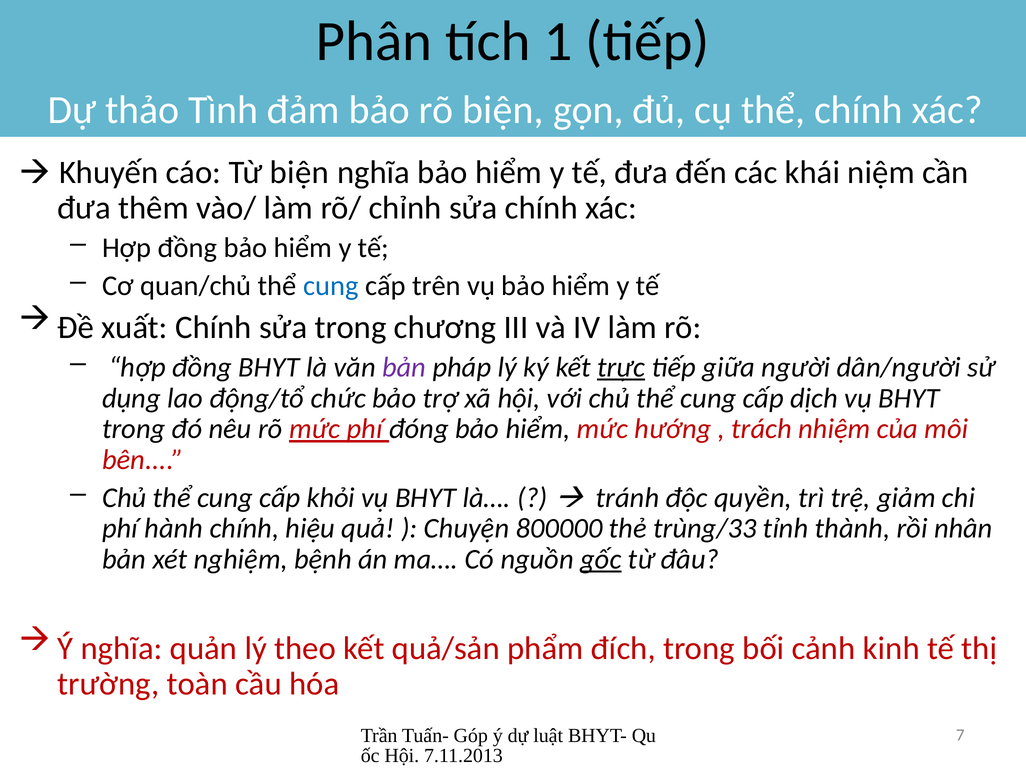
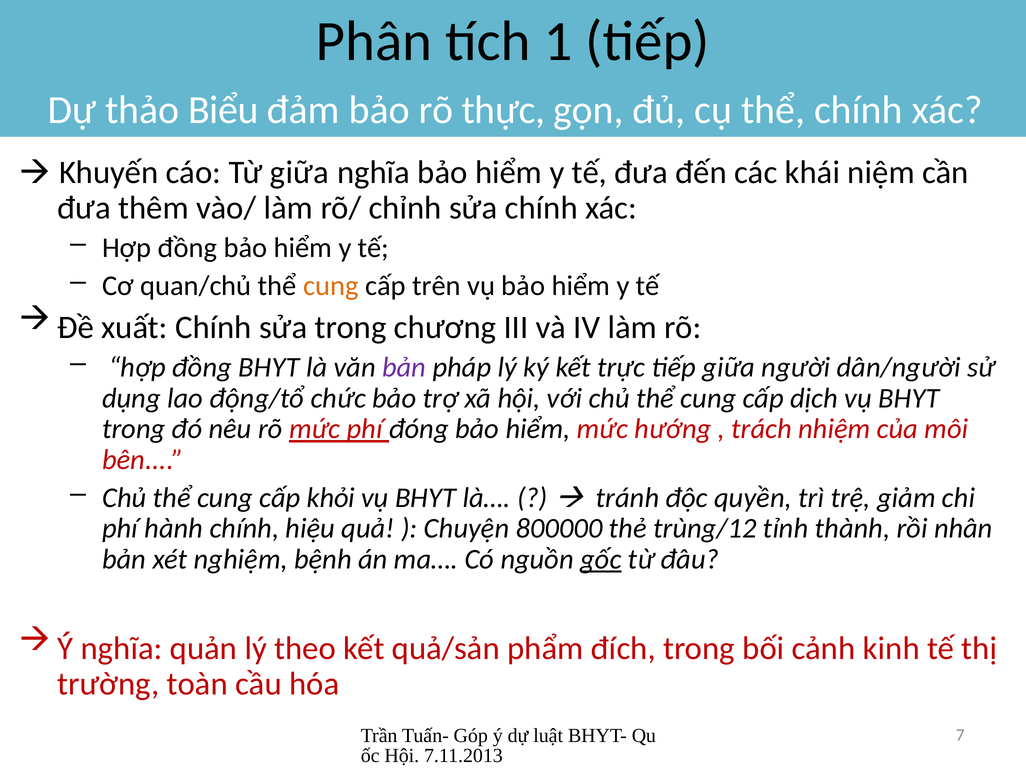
Tình: Tình -> Biểu
rõ biện: biện -> thực
Từ biện: biện -> giữa
cung at (331, 286) colour: blue -> orange
trực underline: present -> none
trùng/33: trùng/33 -> trùng/12
